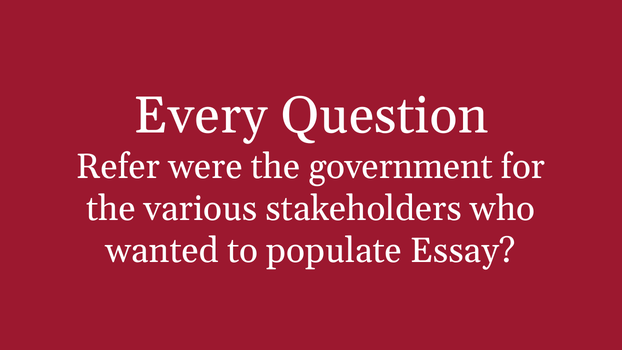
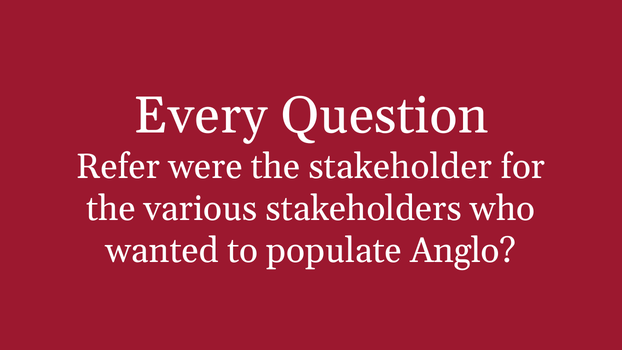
government: government -> stakeholder
Essay: Essay -> Anglo
